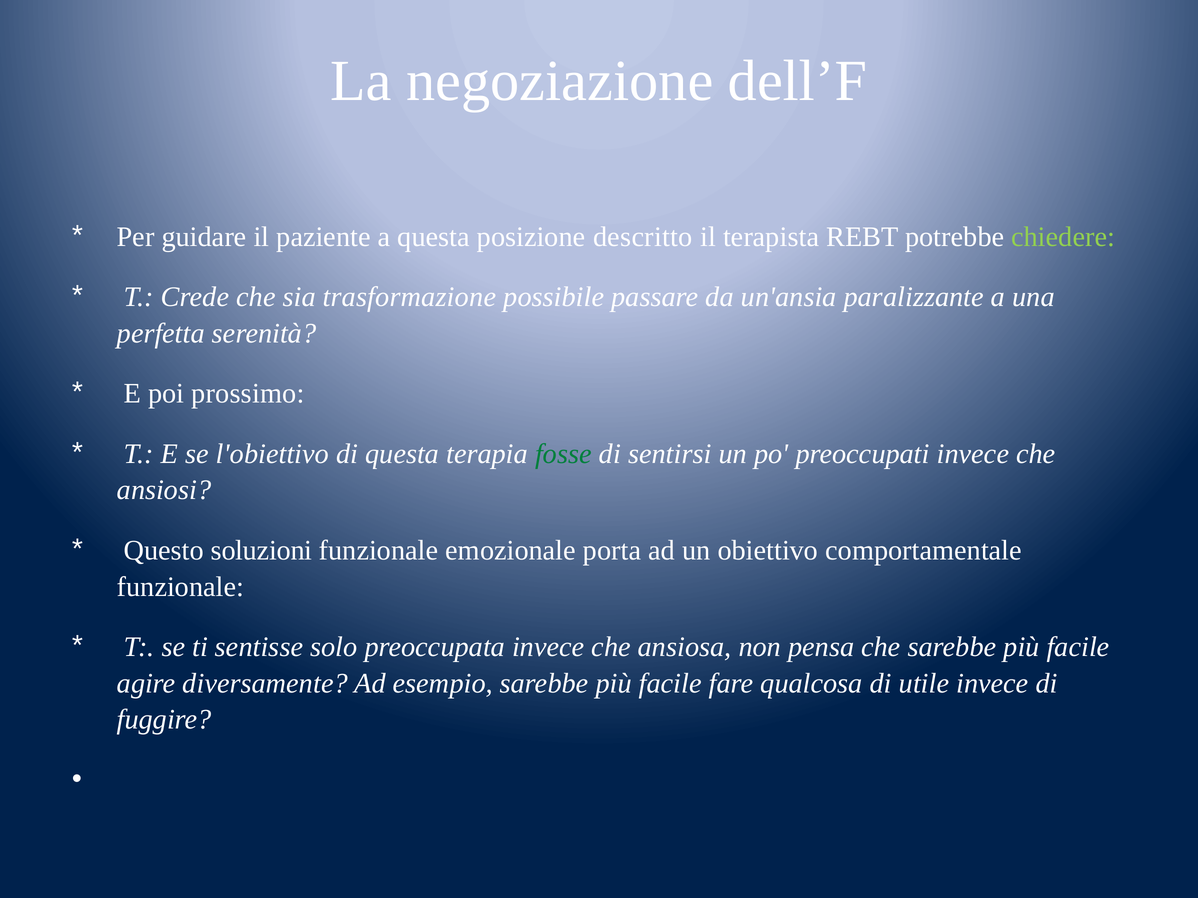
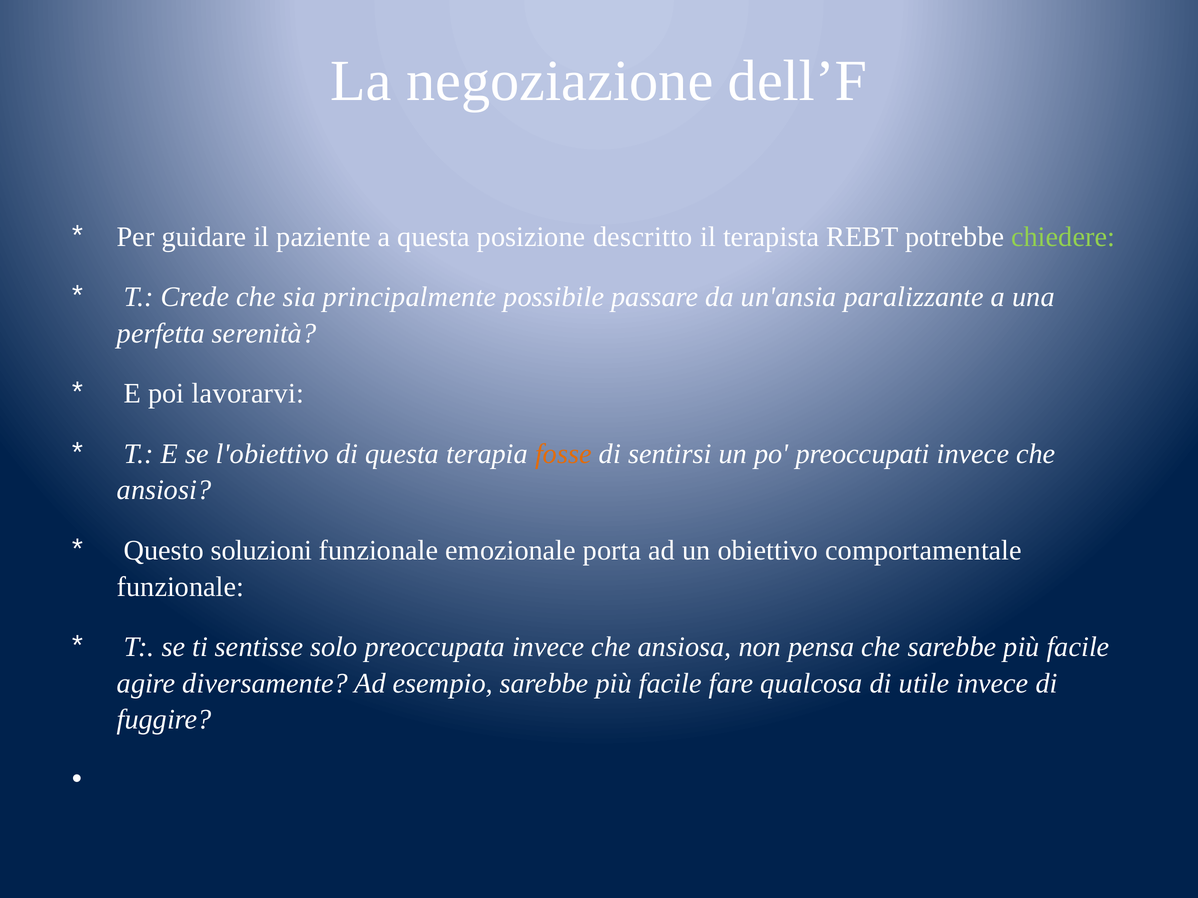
trasformazione: trasformazione -> principalmente
prossimo: prossimo -> lavorarvi
fosse colour: green -> orange
